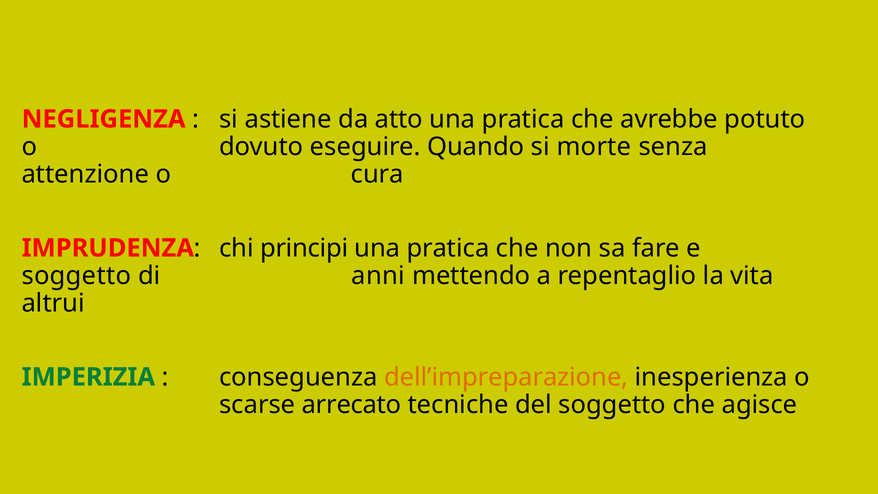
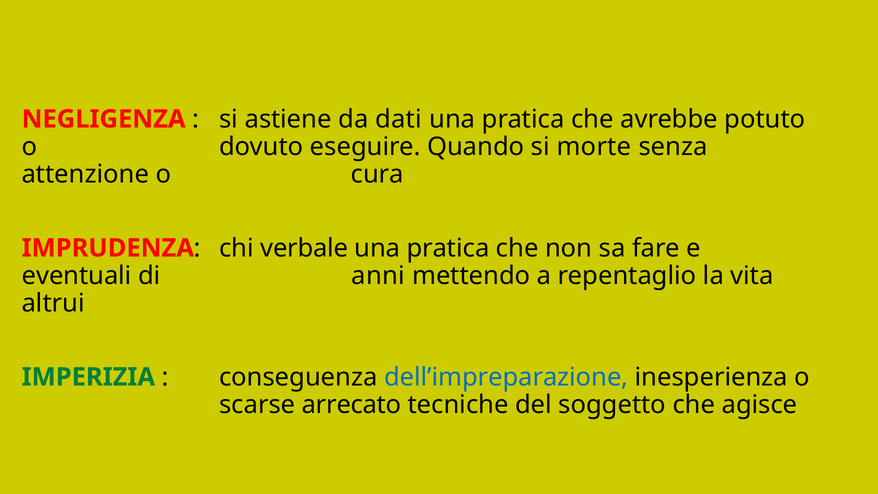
atto: atto -> dati
principi: principi -> verbale
soggetto at (76, 276): soggetto -> eventuali
dell’impreparazione colour: orange -> blue
